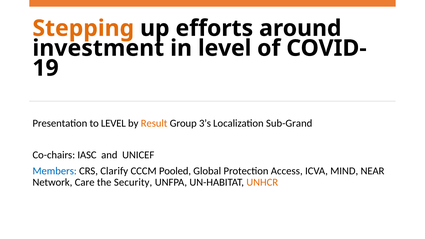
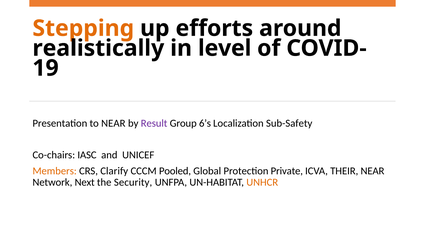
investment: investment -> realistically
to LEVEL: LEVEL -> NEAR
Result colour: orange -> purple
3’s: 3’s -> 6’s
Sub-Grand: Sub-Grand -> Sub-Safety
Members colour: blue -> orange
Access: Access -> Private
MIND: MIND -> THEIR
Care: Care -> Next
